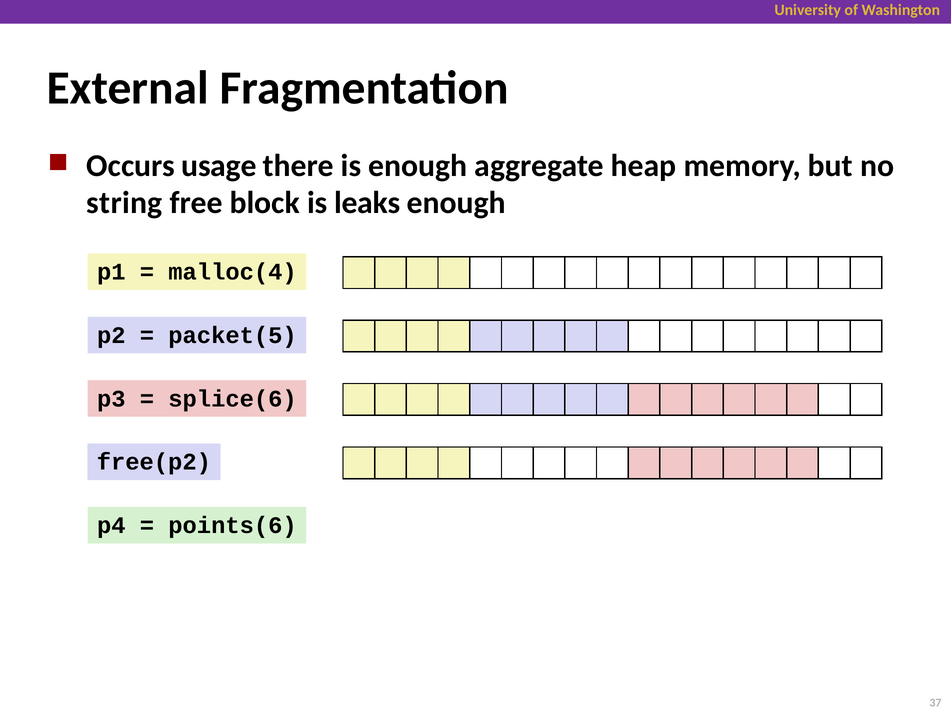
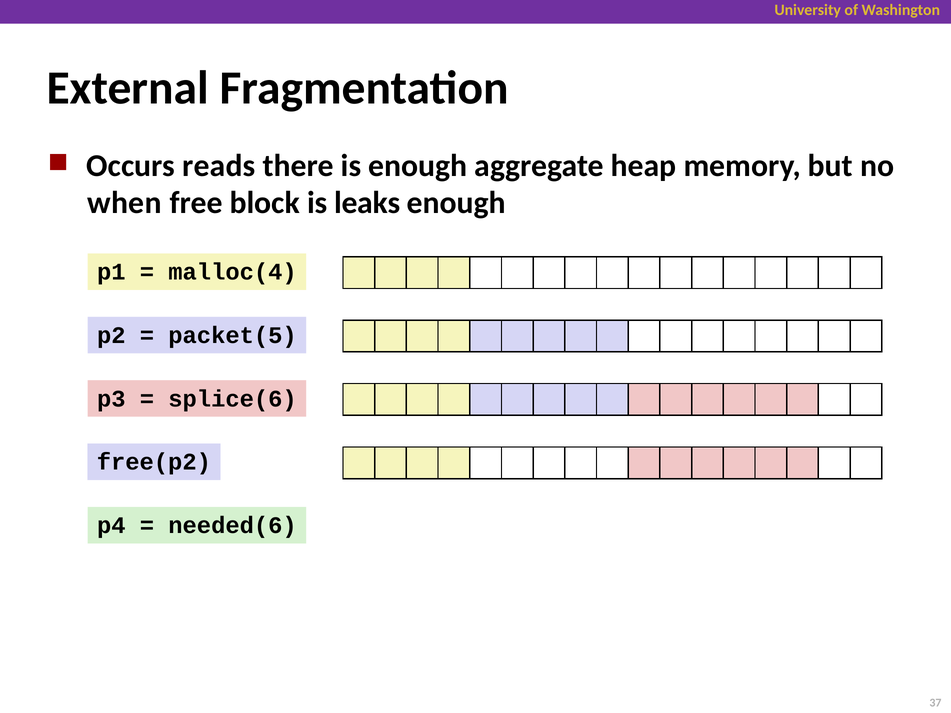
usage: usage -> reads
string: string -> when
points(6: points(6 -> needed(6
